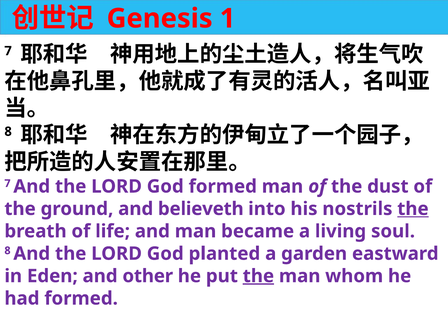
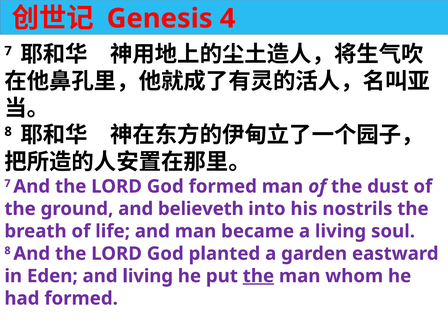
1: 1 -> 4
the at (413, 209) underline: present -> none
and other: other -> living
